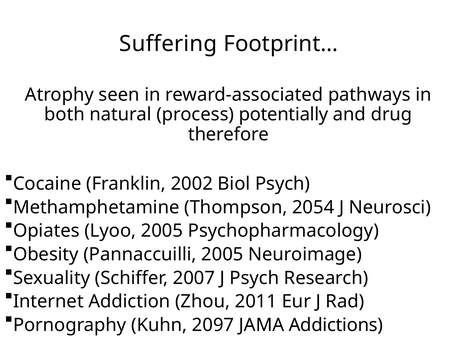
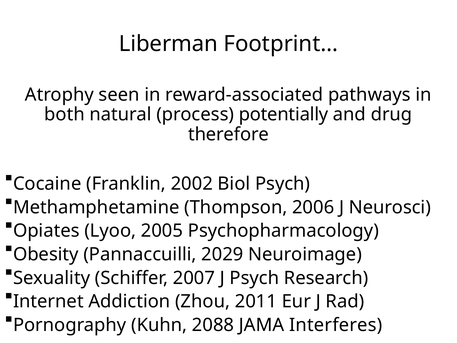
Suffering: Suffering -> Liberman
2054: 2054 -> 2006
Pannaccuilli 2005: 2005 -> 2029
2097: 2097 -> 2088
Addictions: Addictions -> Interferes
